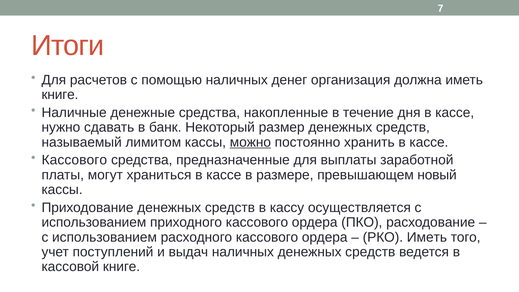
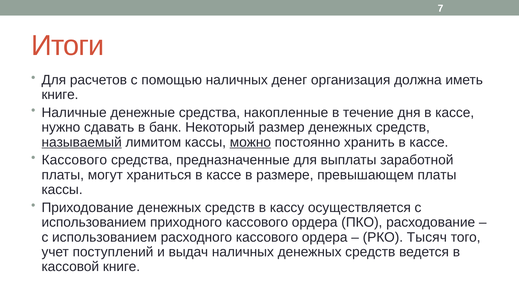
называемый underline: none -> present
превышающем новый: новый -> платы
РКО Иметь: Иметь -> Тысяч
